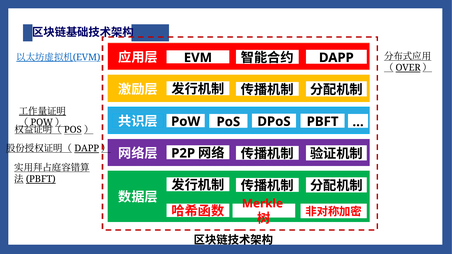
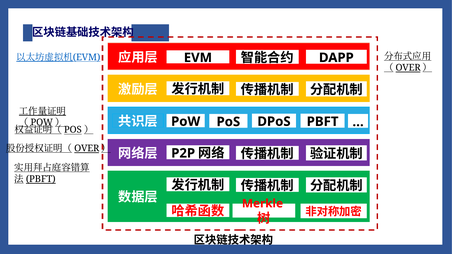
DAPP at (87, 149): DAPP -> OVER
